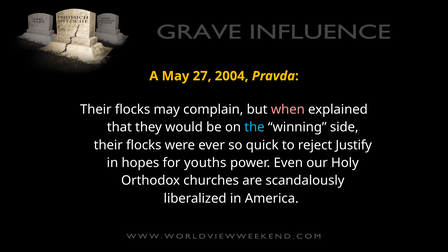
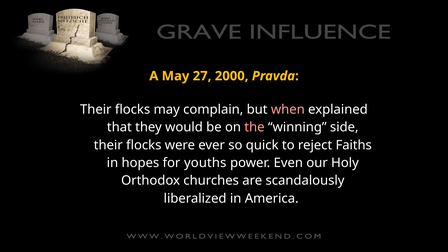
2004: 2004 -> 2000
the colour: light blue -> pink
Justify: Justify -> Faiths
